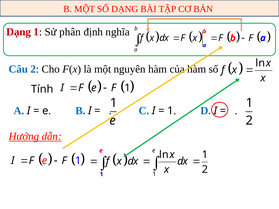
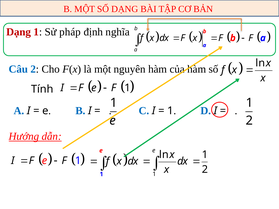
phân: phân -> pháp
